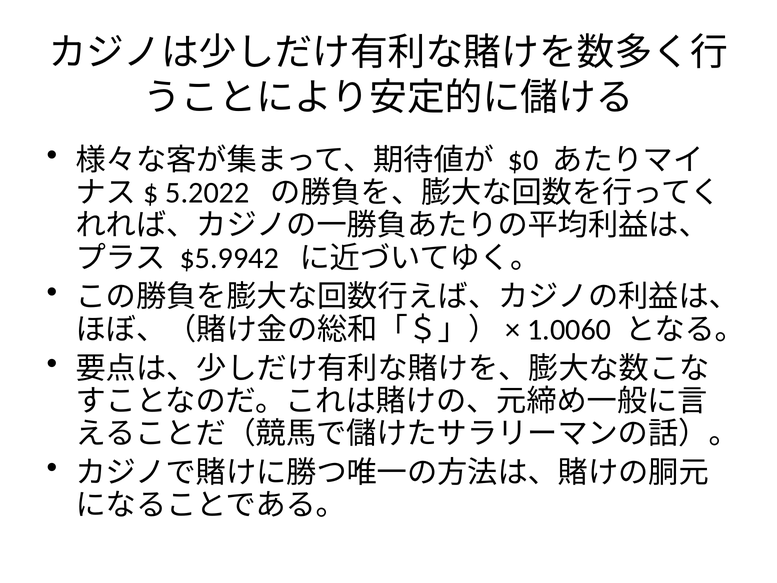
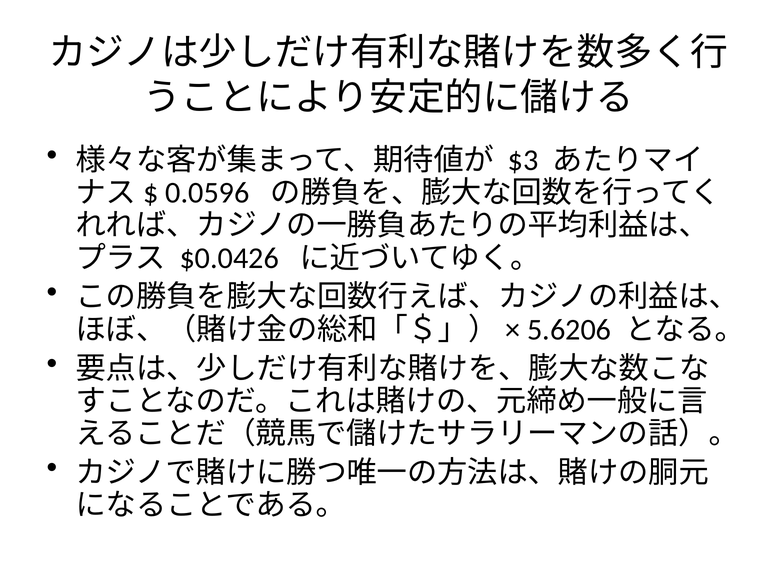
$0: $0 -> $3
5.2022: 5.2022 -> 0.0596
$5.9942: $5.9942 -> $0.0426
1.0060: 1.0060 -> 5.6206
